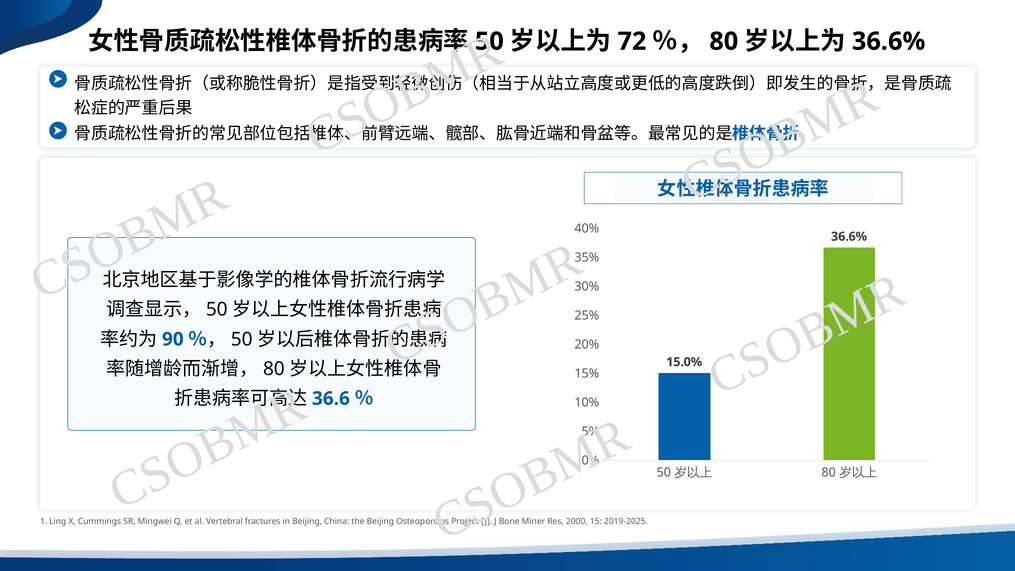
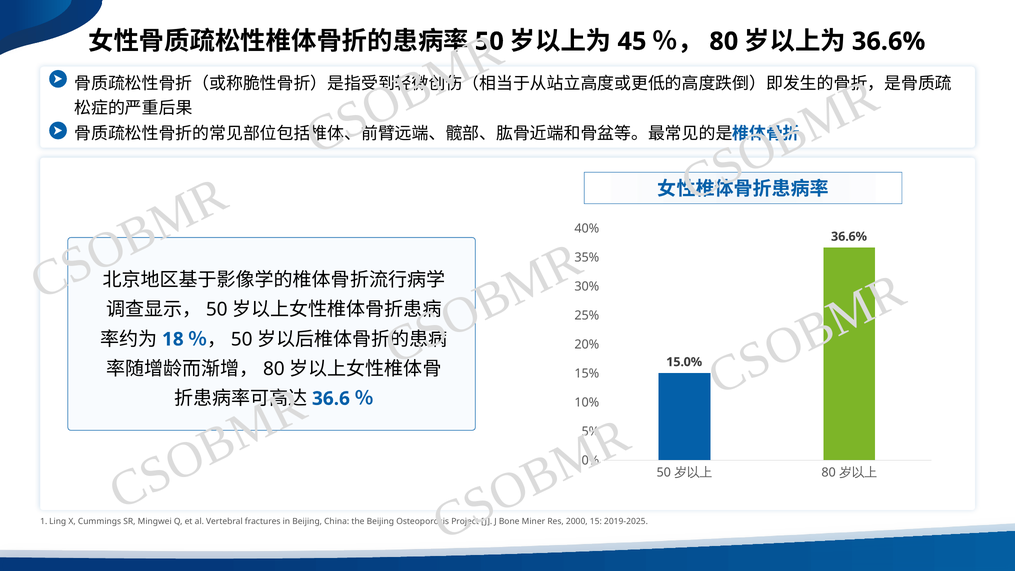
72: 72 -> 45
90: 90 -> 18
